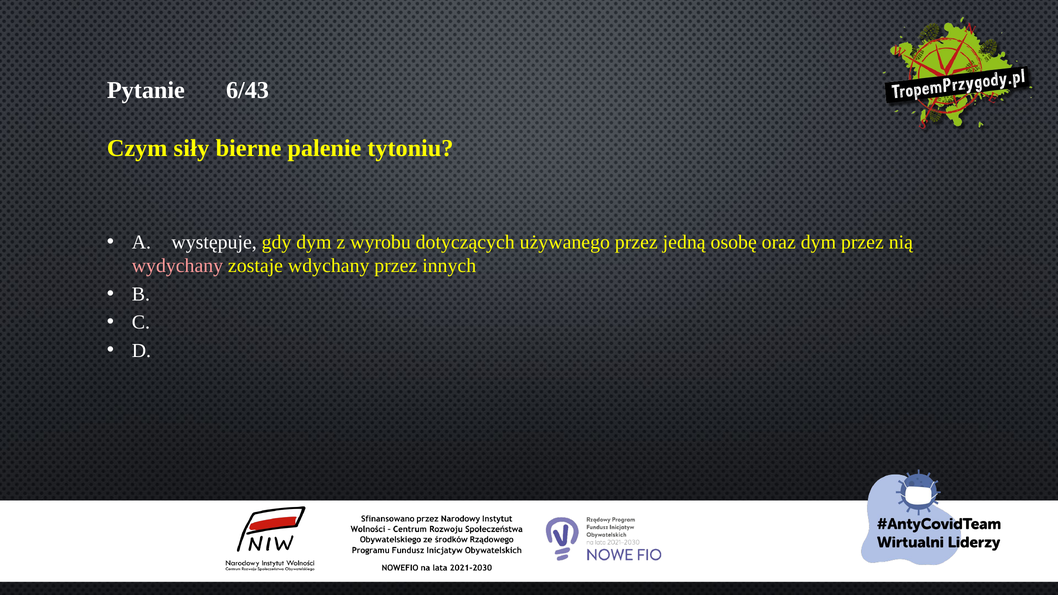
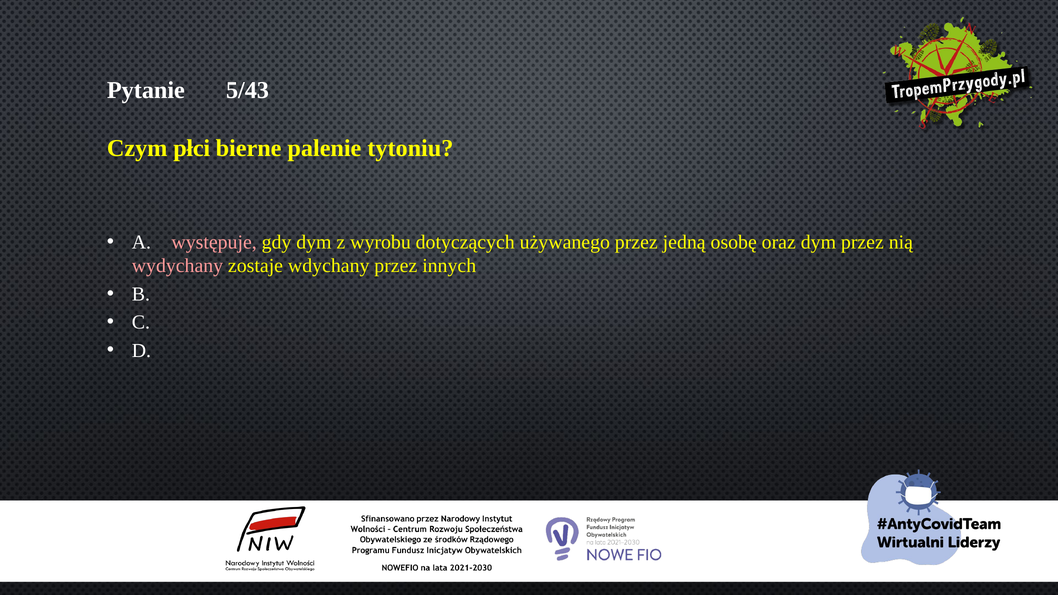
6/43: 6/43 -> 5/43
siły: siły -> płci
występuje colour: white -> pink
